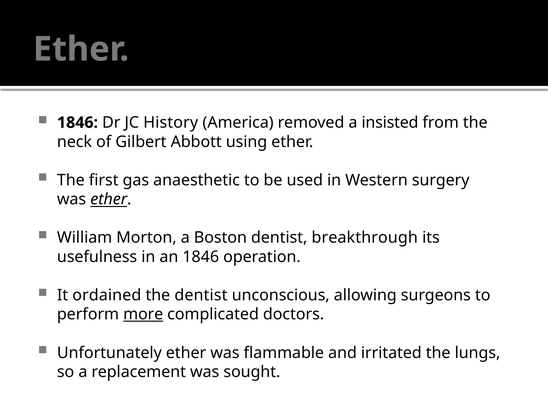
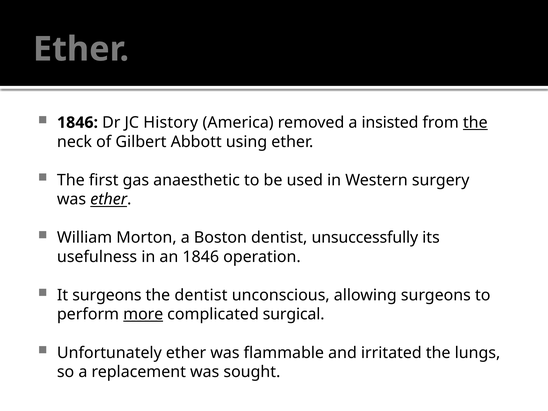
the at (475, 123) underline: none -> present
breakthrough: breakthrough -> unsuccessfully
It ordained: ordained -> surgeons
doctors: doctors -> surgical
